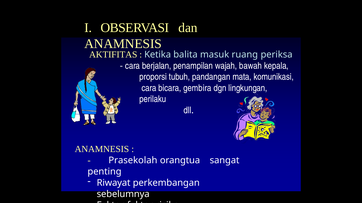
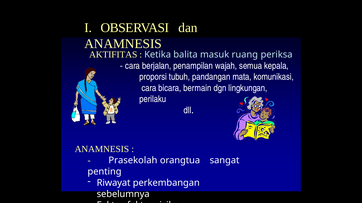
bawah: bawah -> semua
gembira: gembira -> bermain
